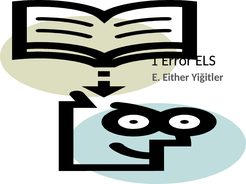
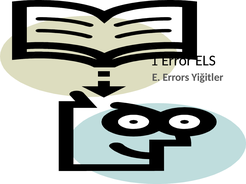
Either: Either -> Errors
